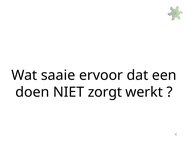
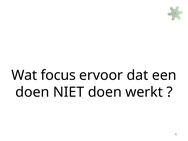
saaie: saaie -> focus
NIET zorgt: zorgt -> doen
